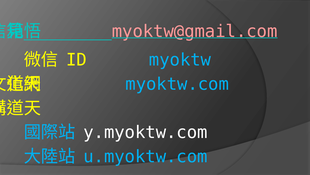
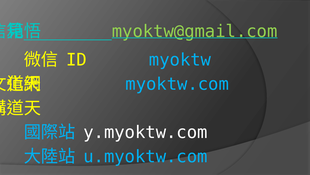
myoktw@gmail.com colour: pink -> light green
